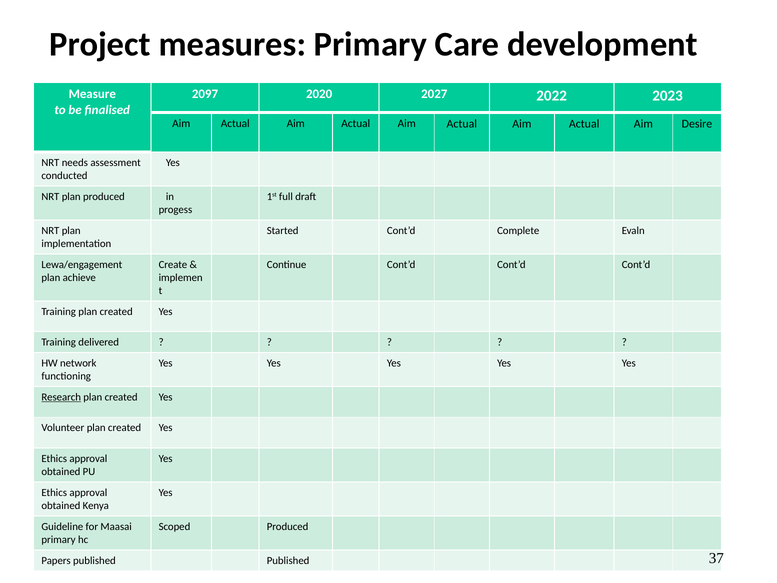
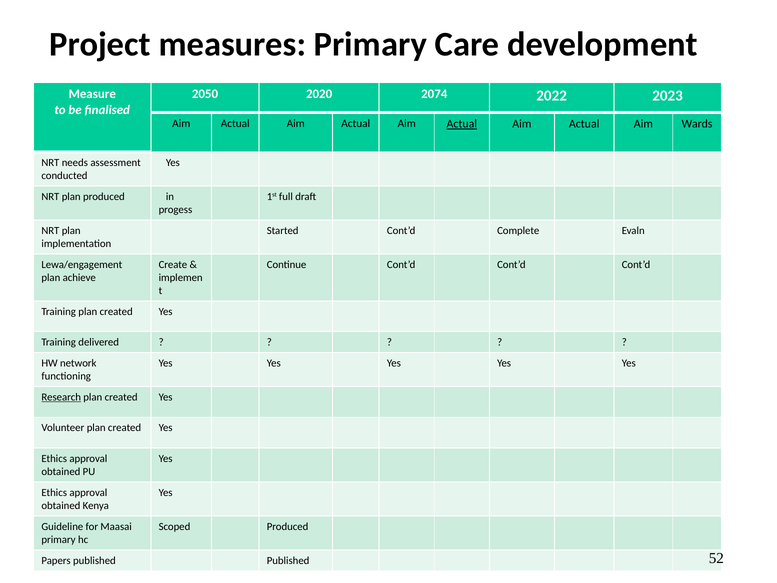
2097: 2097 -> 2050
2027: 2027 -> 2074
Actual at (462, 124) underline: none -> present
Desire: Desire -> Wards
37: 37 -> 52
